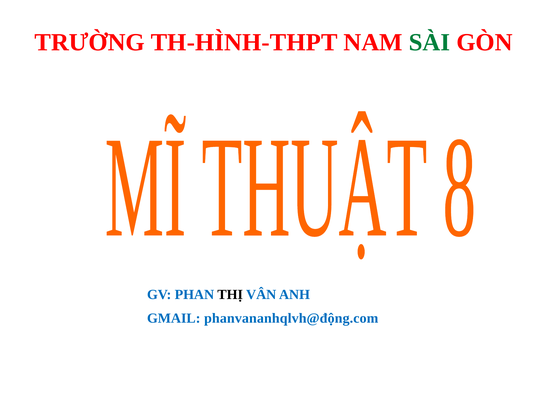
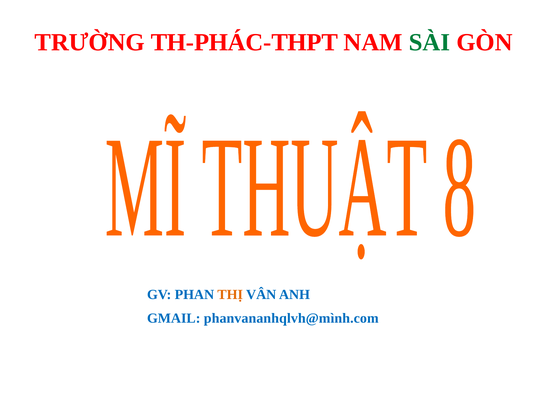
TH-HÌNH-THPT: TH-HÌNH-THPT -> TH-PHÁC-THPT
THỊ colour: black -> orange
phanvananhqlvh@động.com: phanvananhqlvh@động.com -> phanvananhqlvh@mình.com
